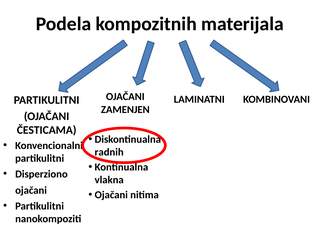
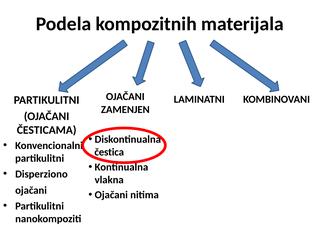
radnih: radnih -> čestica
